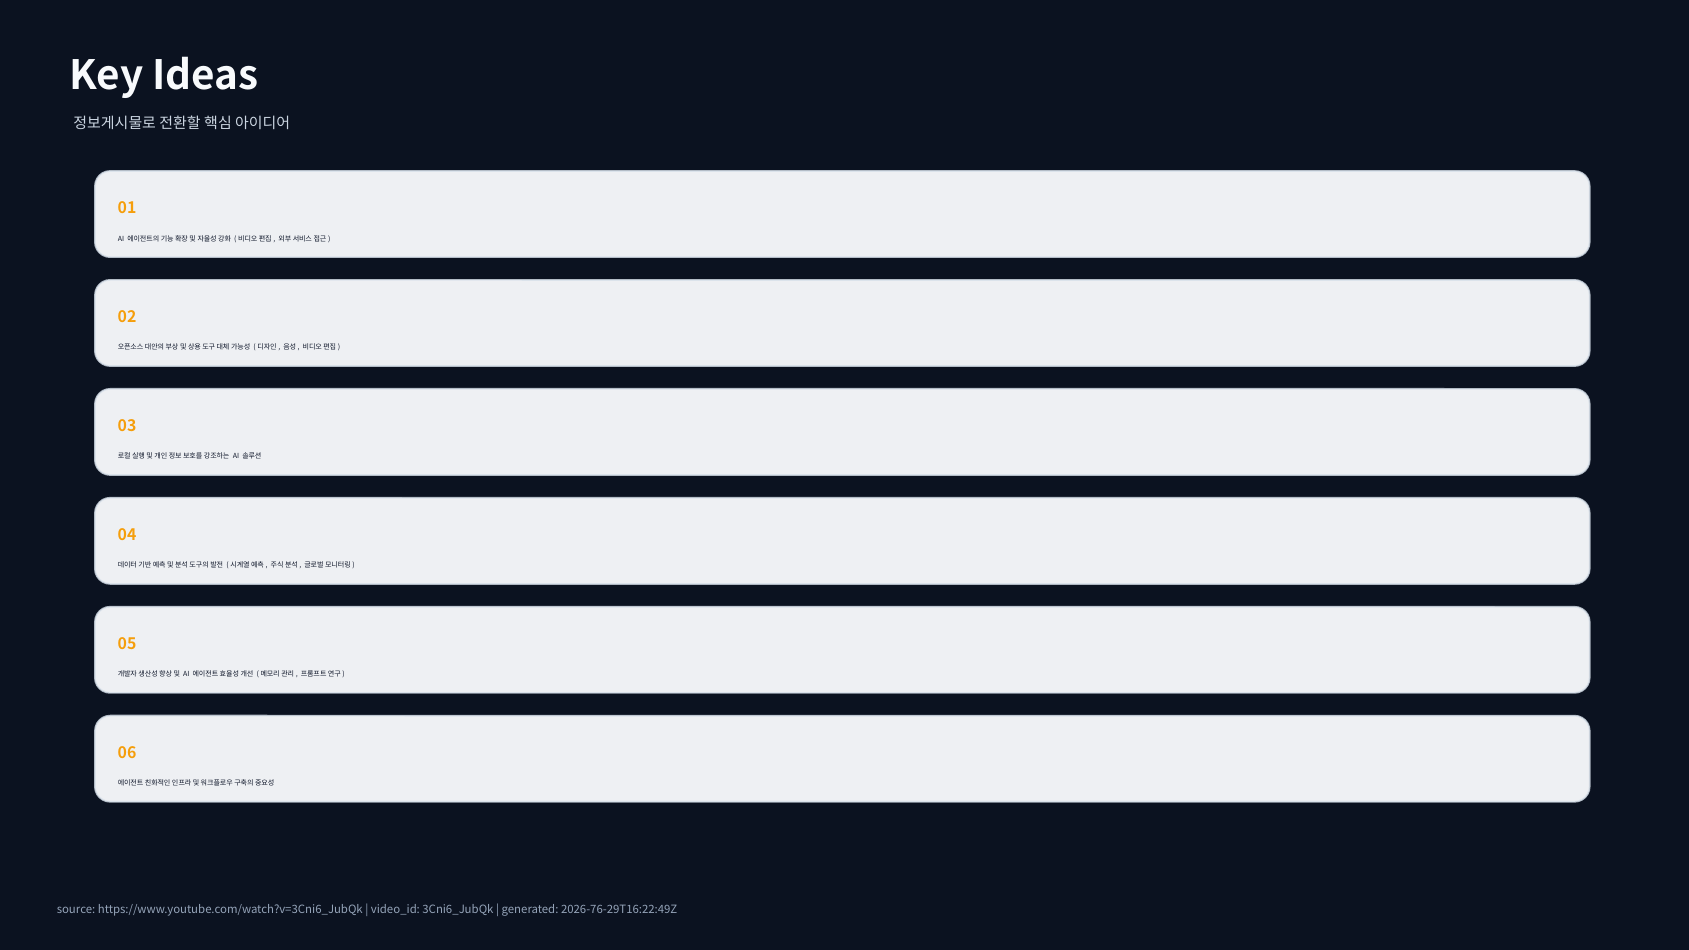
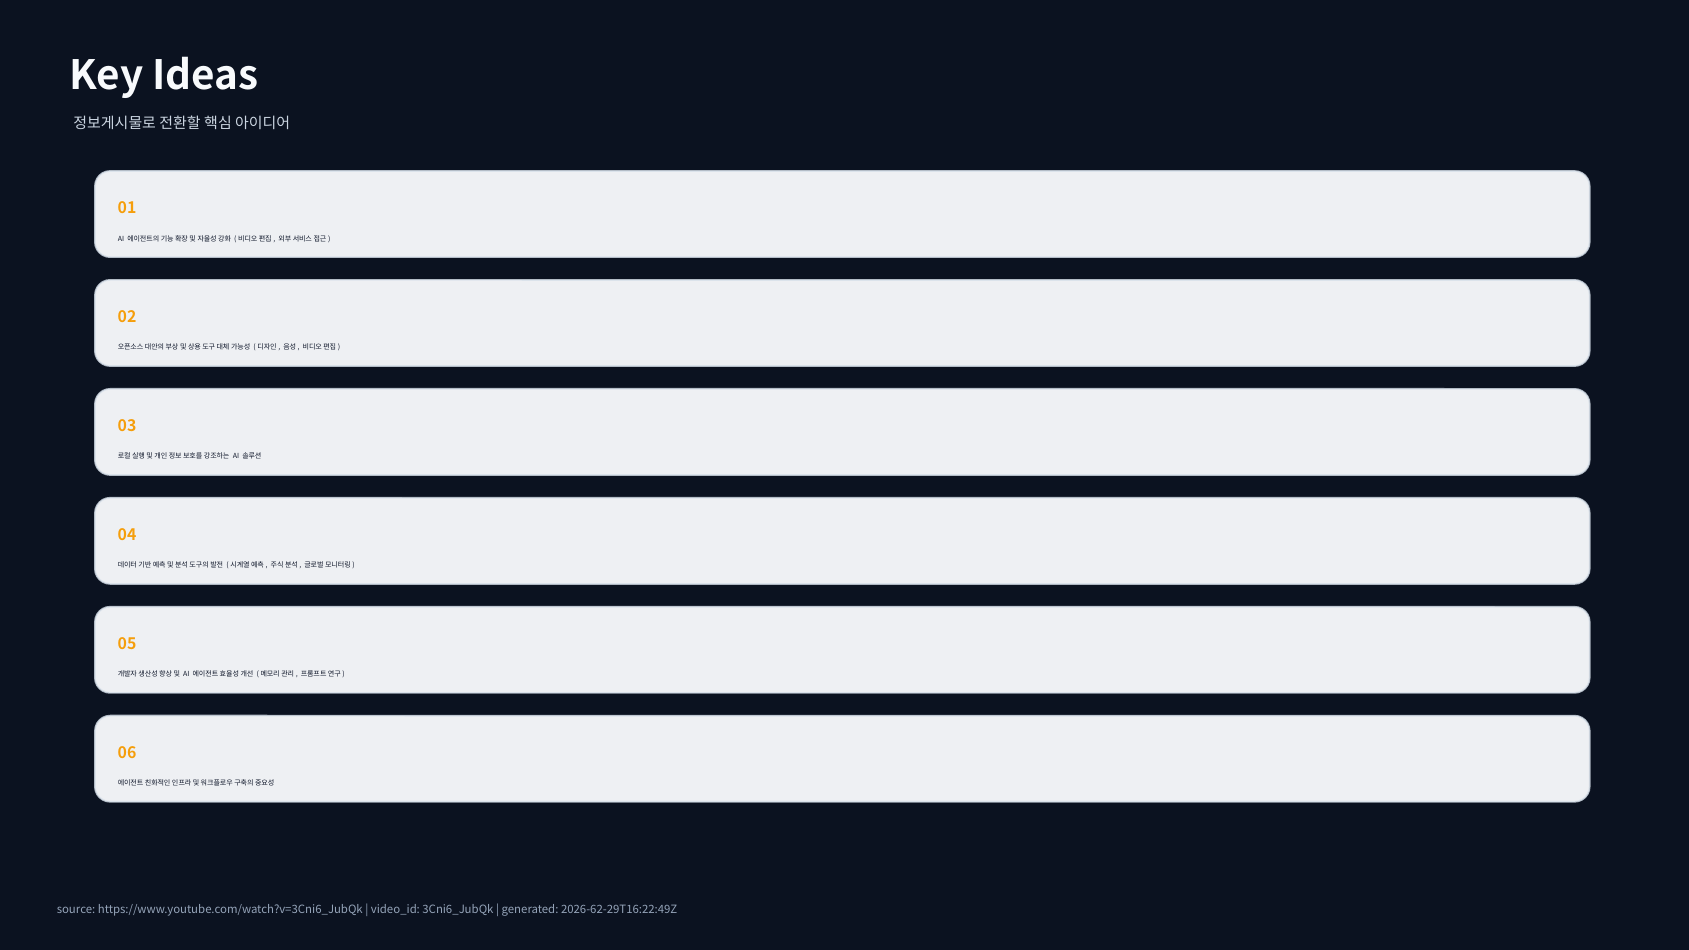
2026-76-29T16:22:49Z: 2026-76-29T16:22:49Z -> 2026-62-29T16:22:49Z
